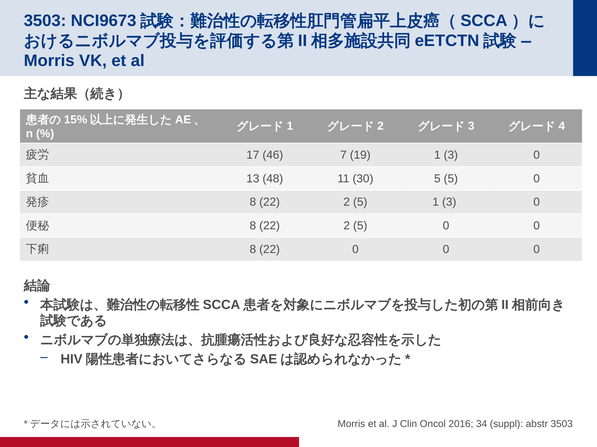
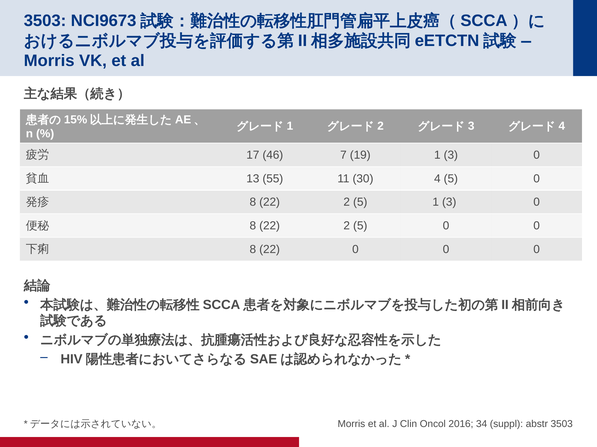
48: 48 -> 55
30 5: 5 -> 4
